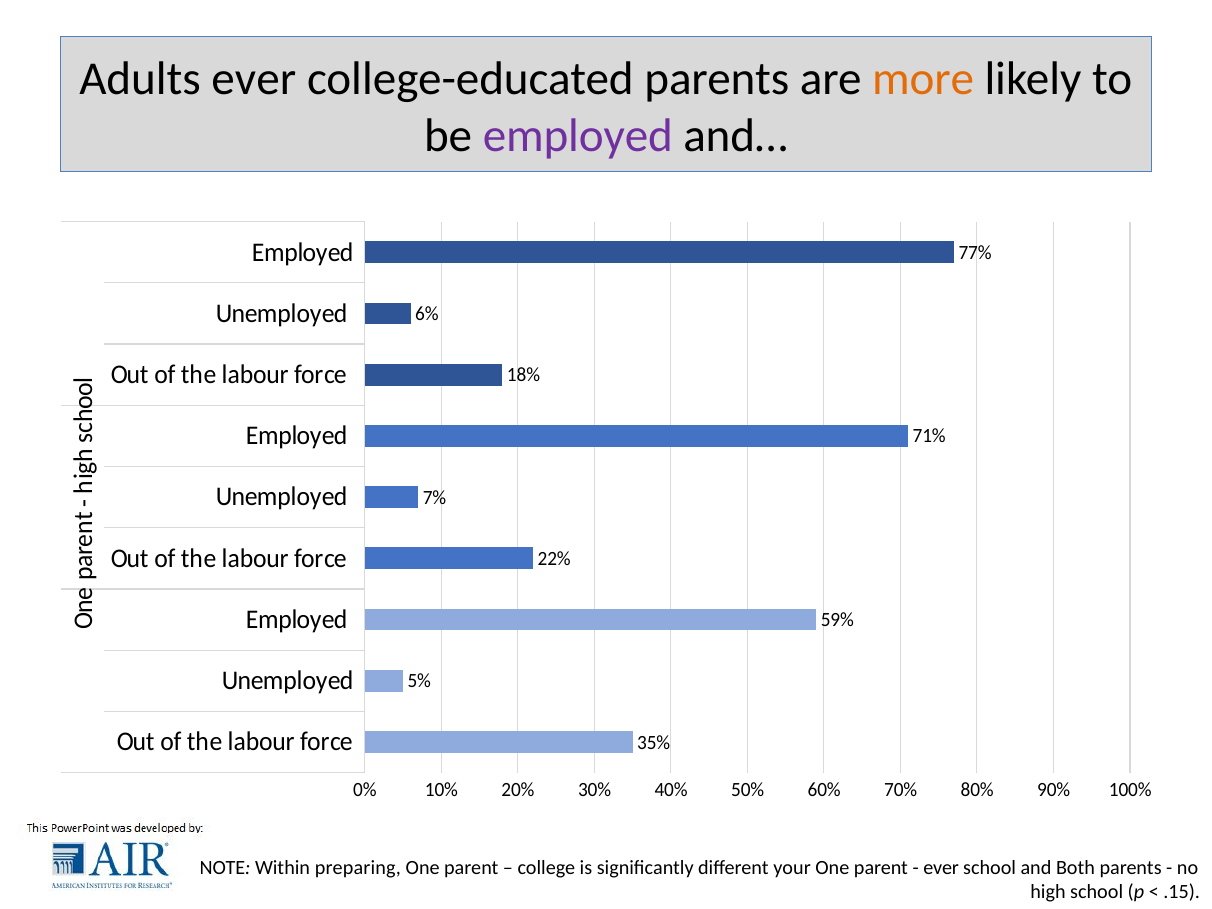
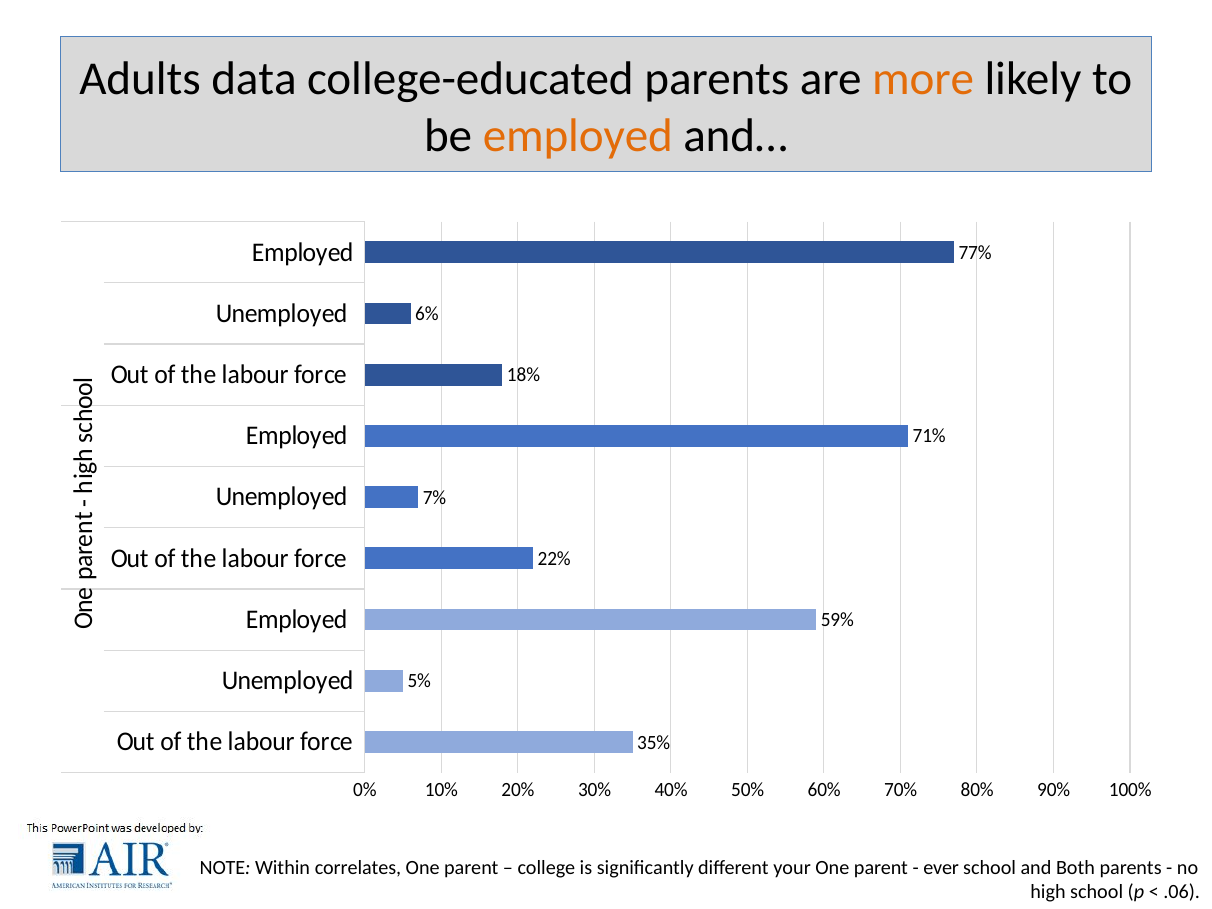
Adults ever: ever -> data
employed at (578, 136) colour: purple -> orange
preparing: preparing -> correlates
.15: .15 -> .06
